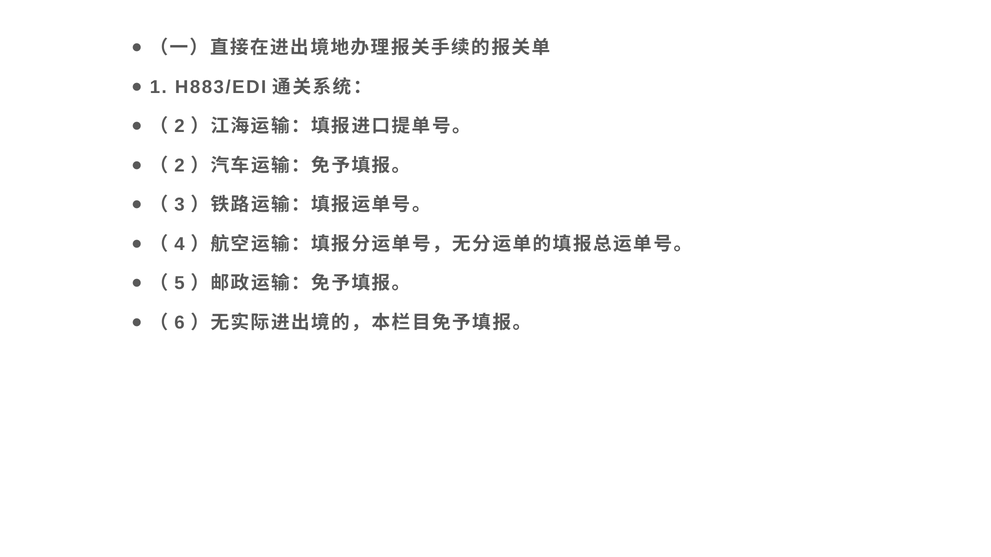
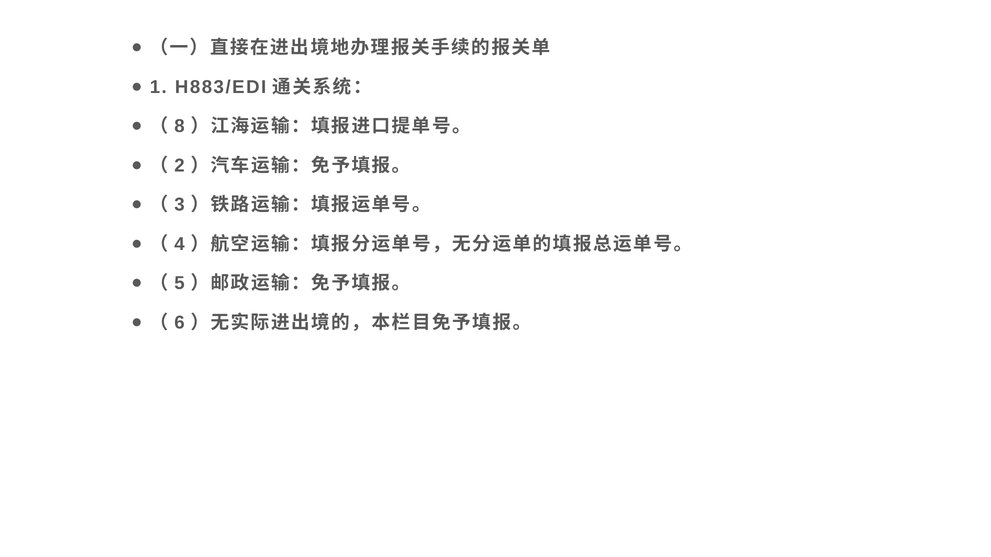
2 at (180, 126): 2 -> 8
